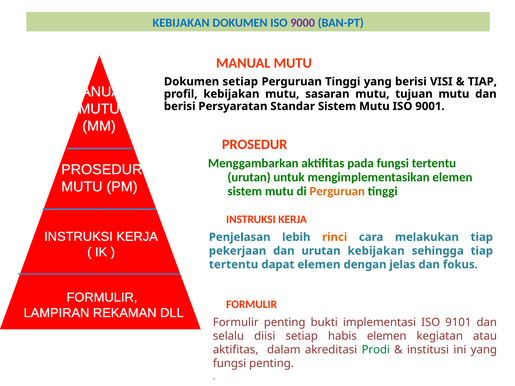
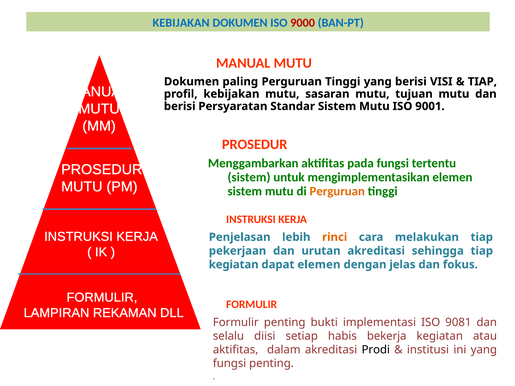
9000 colour: purple -> red
setiap at (240, 82): setiap -> paling
urutan at (249, 177): urutan -> sistem
urutan kebijakan: kebijakan -> akreditasi
tertentu at (234, 265): tertentu -> kegiatan
9101: 9101 -> 9081
habis elemen: elemen -> bekerja
Prodi colour: green -> black
